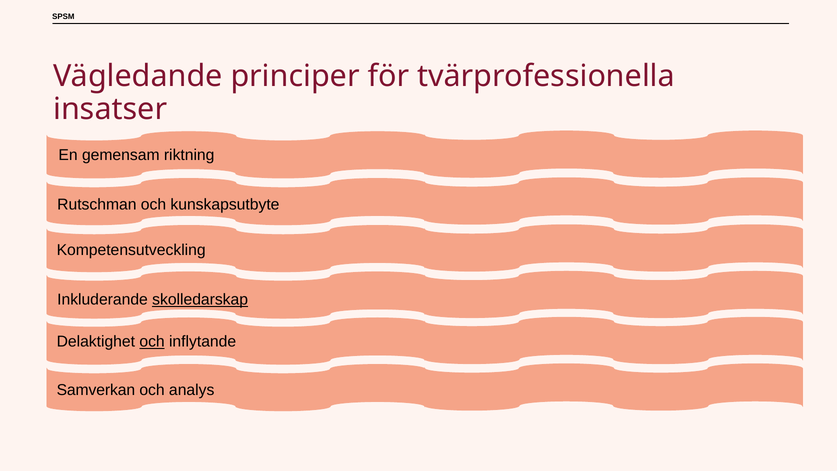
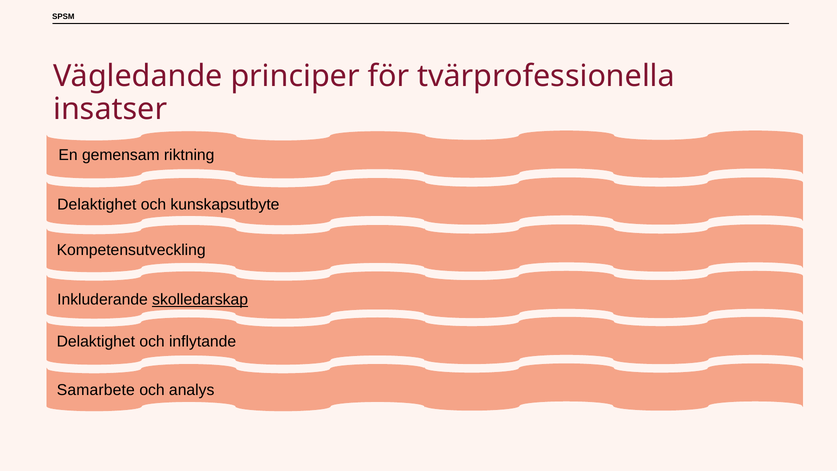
Rutschman at (97, 204): Rutschman -> Delaktighet
och at (152, 342) underline: present -> none
Samverkan: Samverkan -> Samarbete
